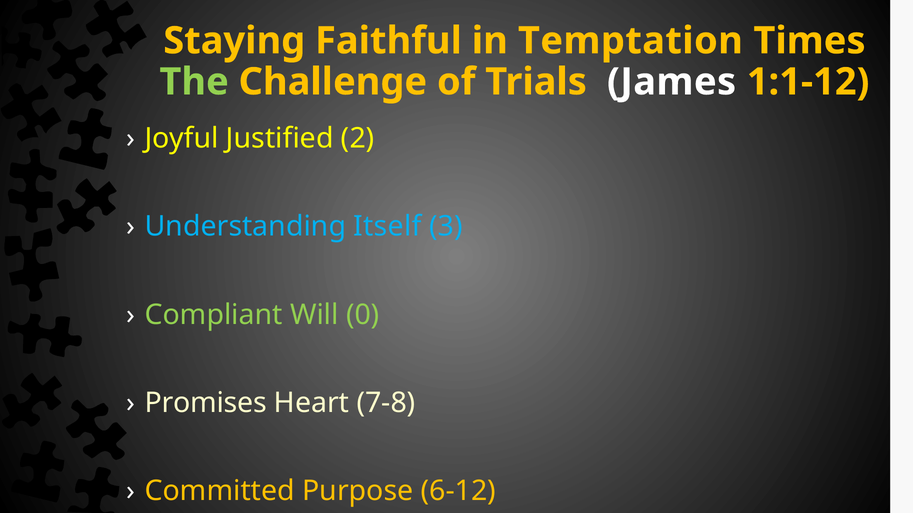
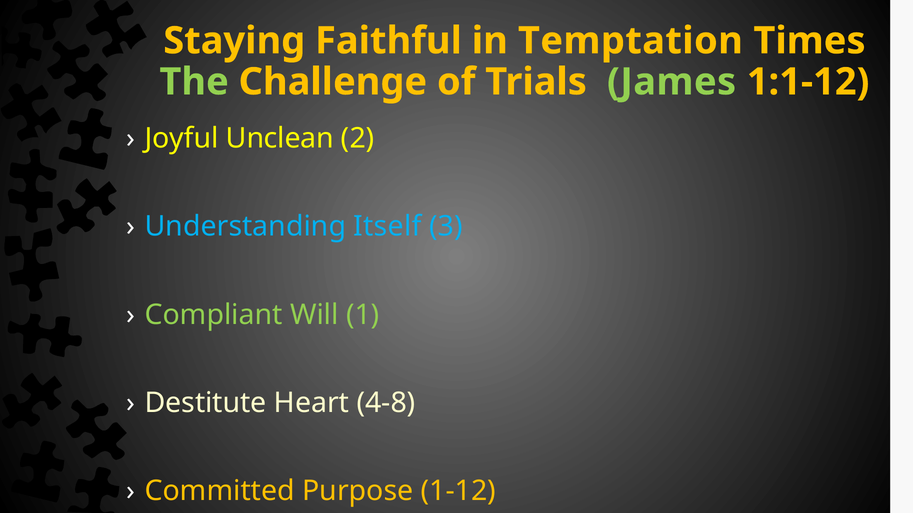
James colour: white -> light green
Justified: Justified -> Unclean
0: 0 -> 1
Promises: Promises -> Destitute
7-8: 7-8 -> 4-8
6-12: 6-12 -> 1-12
